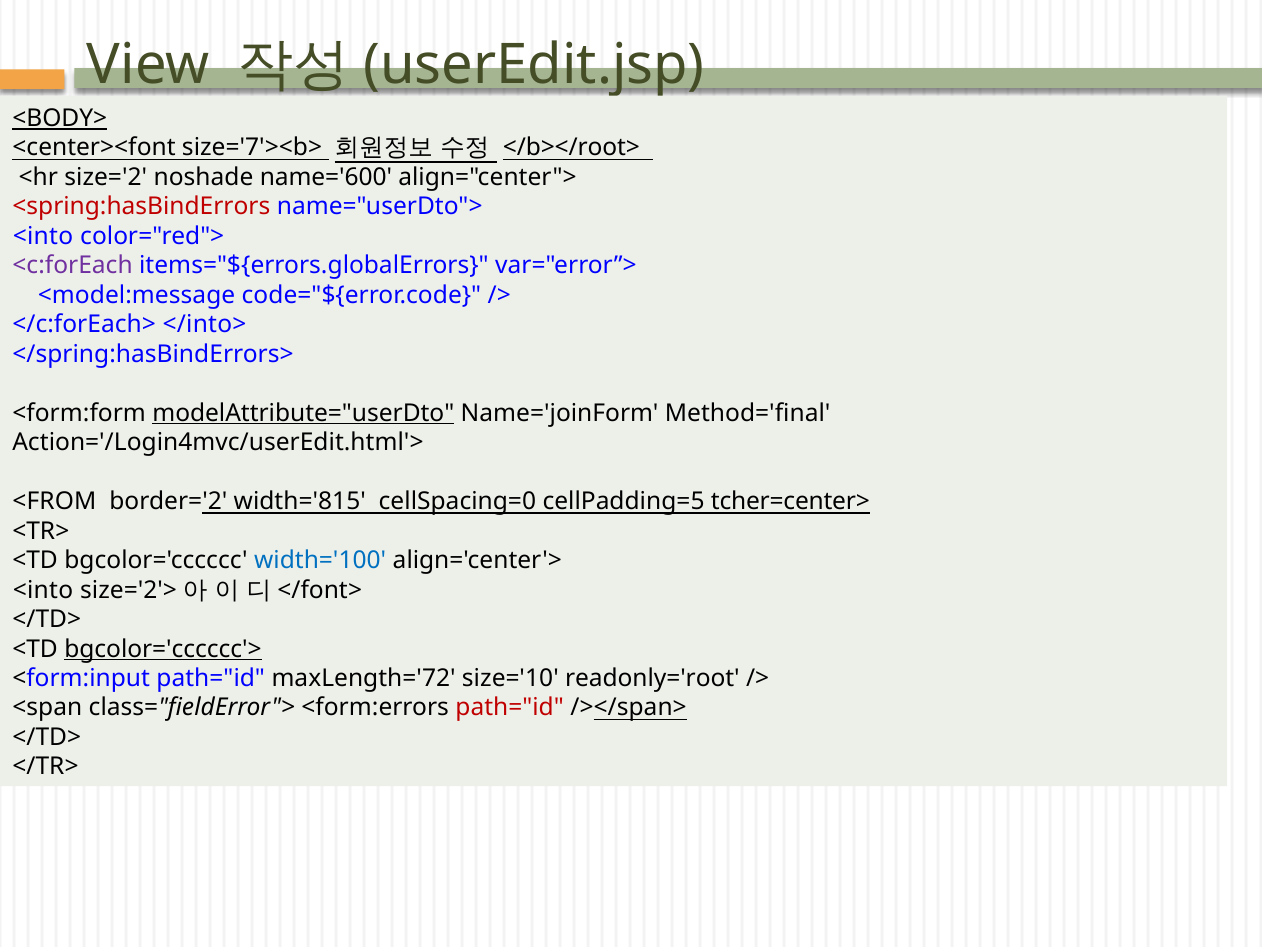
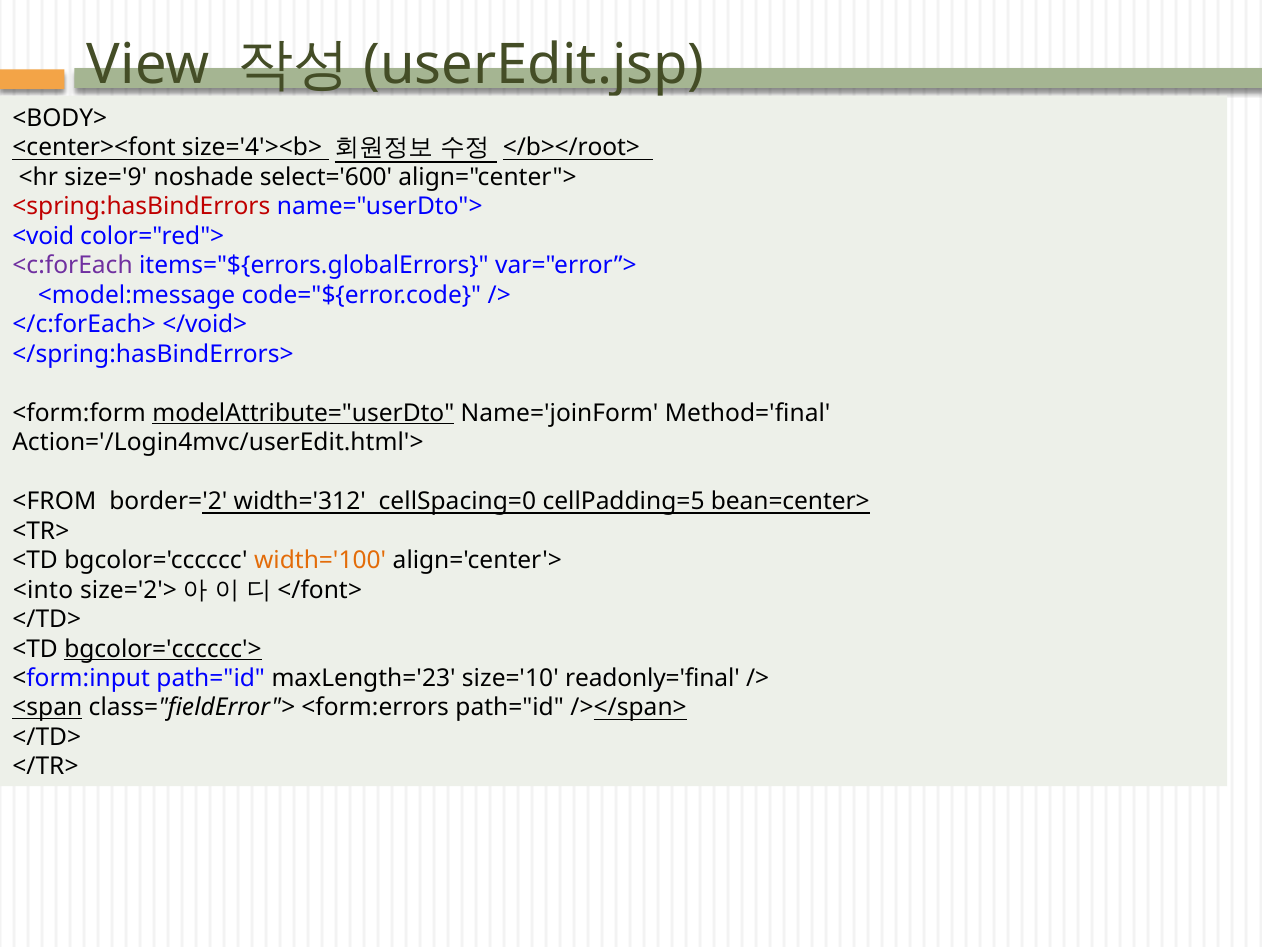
<BODY> underline: present -> none
size='7'><b>: size='7'><b> -> size='4'><b>
size='2: size='2 -> size='9
name='600: name='600 -> select='600
<into at (43, 236): <into -> <void
</into>: </into> -> </void>
width='815: width='815 -> width='312
tcher=center>: tcher=center> -> bean=center>
width='100 colour: blue -> orange
maxLength='72: maxLength='72 -> maxLength='23
readonly='root: readonly='root -> readonly='final
<span underline: none -> present
path="id at (510, 708) colour: red -> black
